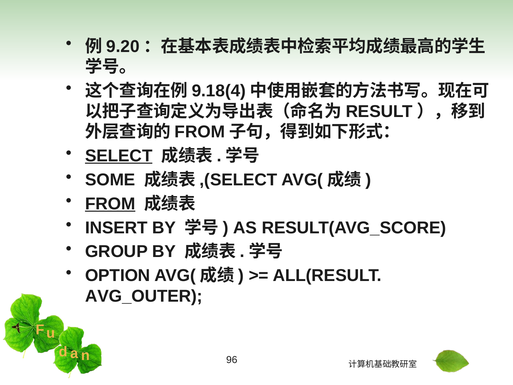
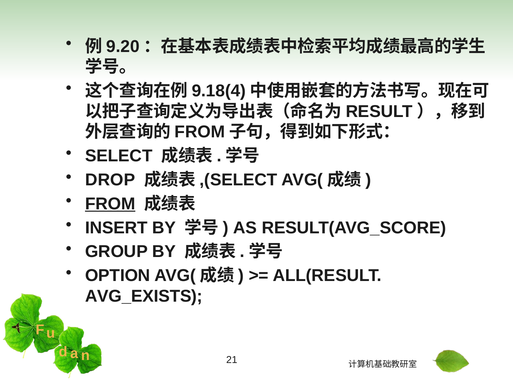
SELECT underline: present -> none
SOME: SOME -> DROP
AVG_OUTER: AVG_OUTER -> AVG_EXISTS
96: 96 -> 21
